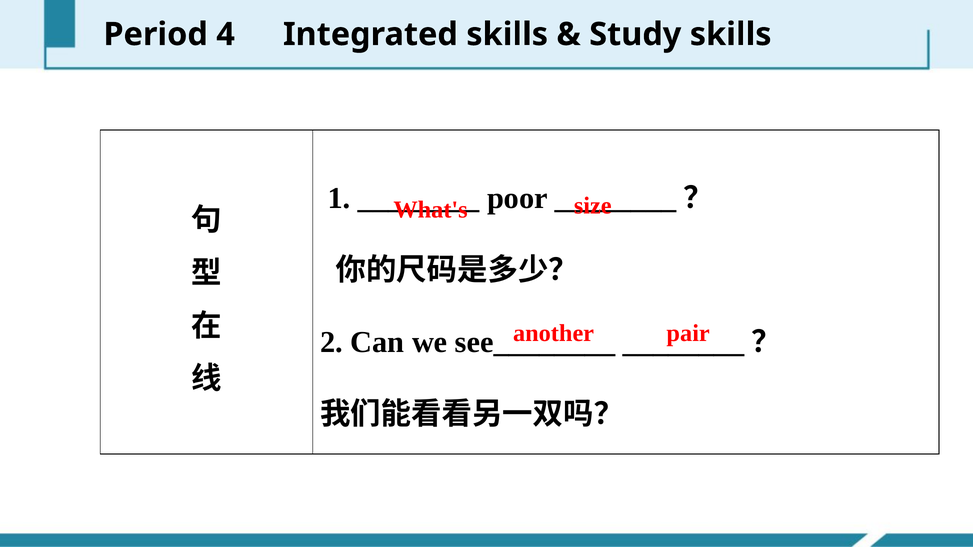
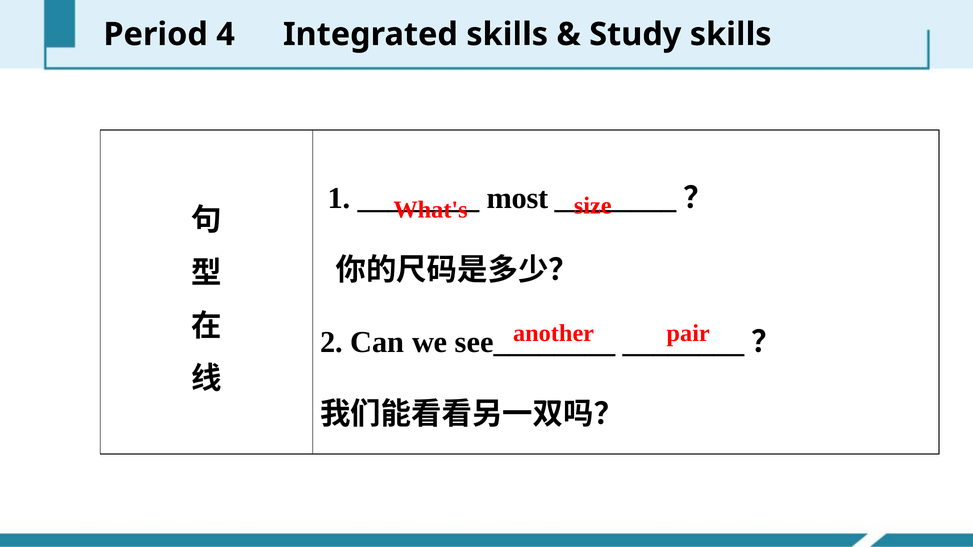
poor: poor -> most
